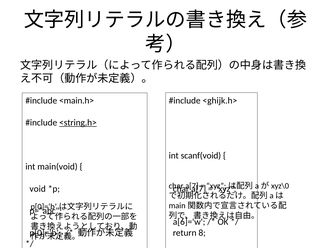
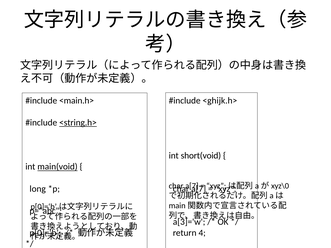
scanf(void: scanf(void -> short(void
main(void underline: none -> present
void: void -> long
a[6]='w: a[6]='w -> a[3]='w
8: 8 -> 4
